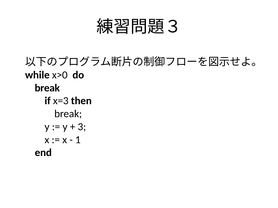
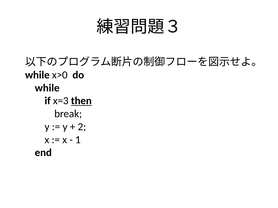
break at (47, 88): break -> while
then underline: none -> present
3: 3 -> 2
